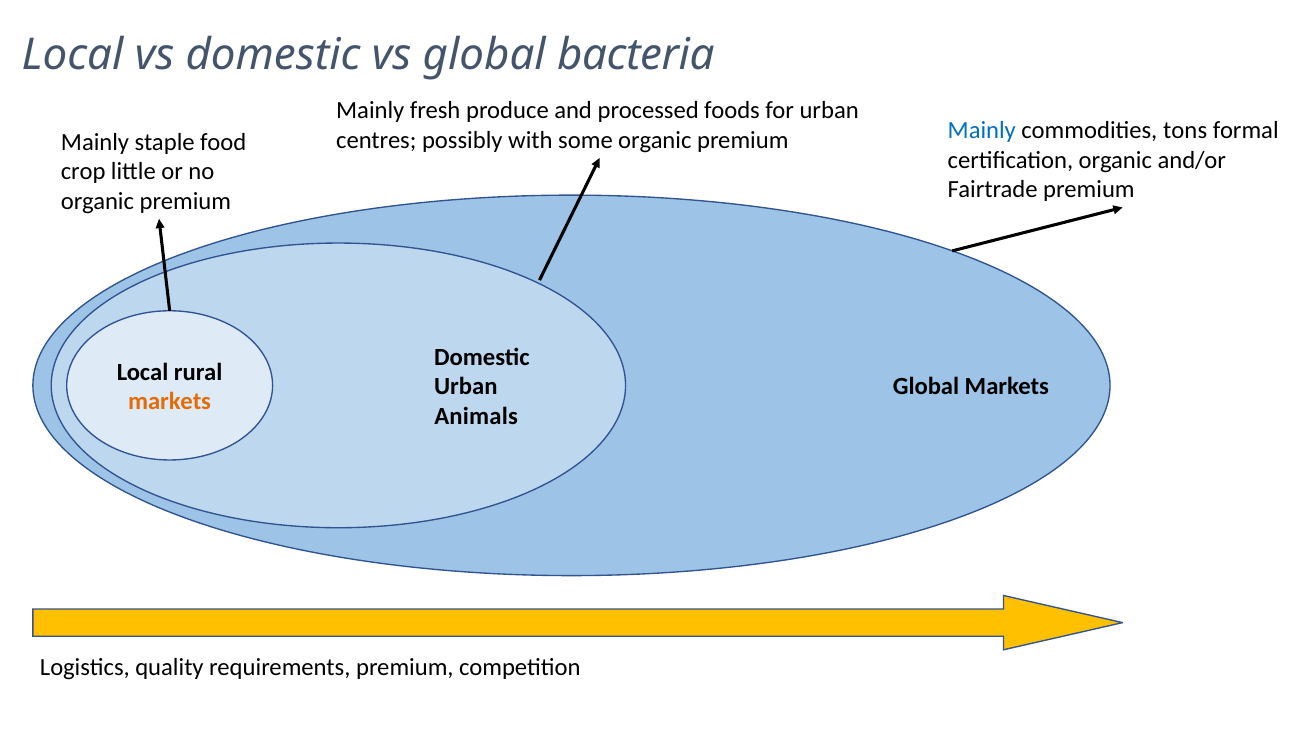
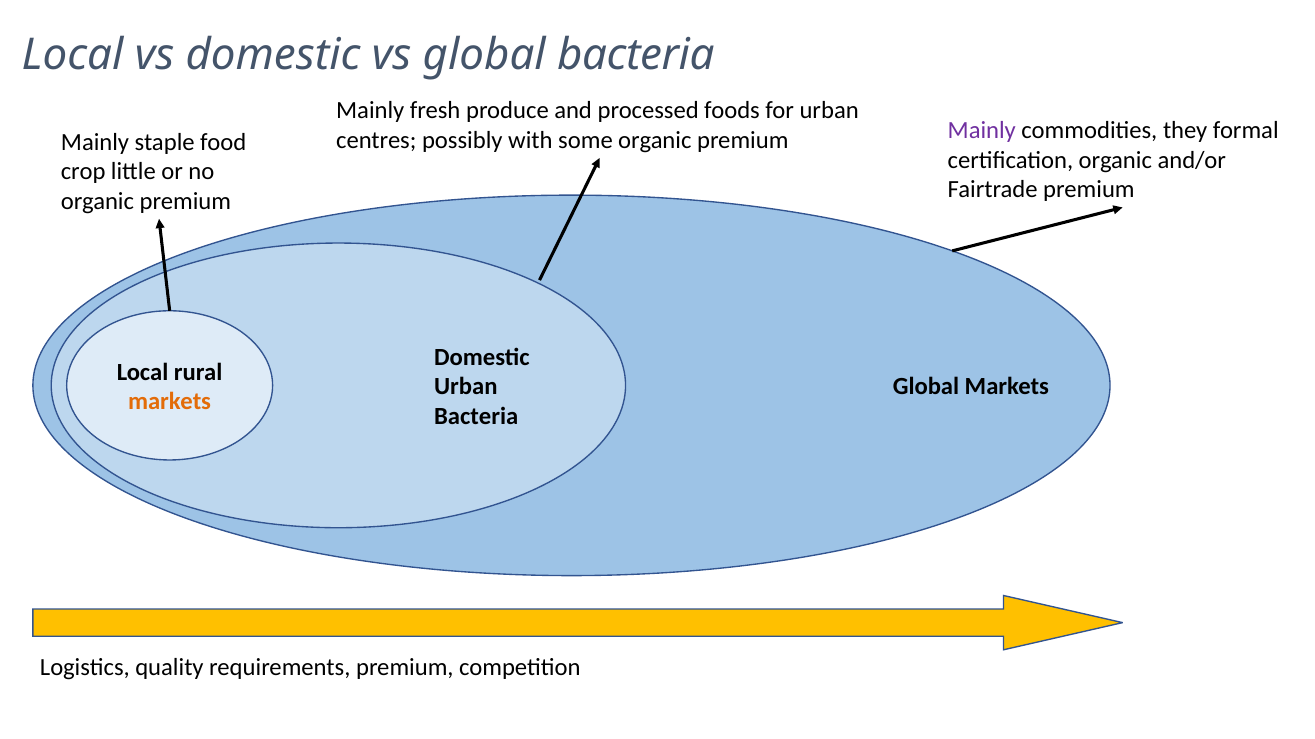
Mainly at (982, 131) colour: blue -> purple
tons: tons -> they
Animals at (476, 416): Animals -> Bacteria
